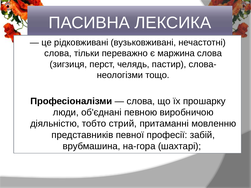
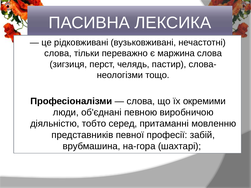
прошарку: прошарку -> окремими
стрий: стрий -> серед
